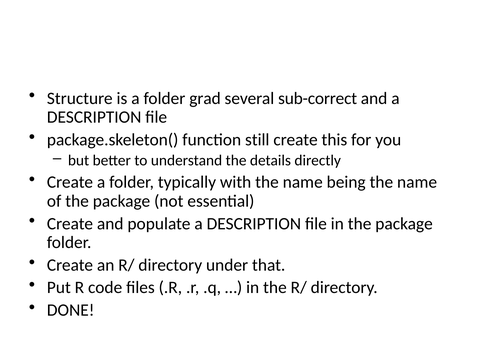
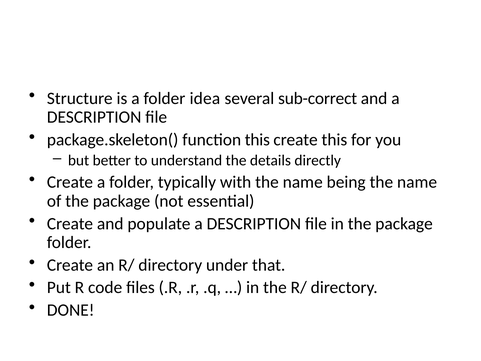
grad: grad -> idea
function still: still -> this
